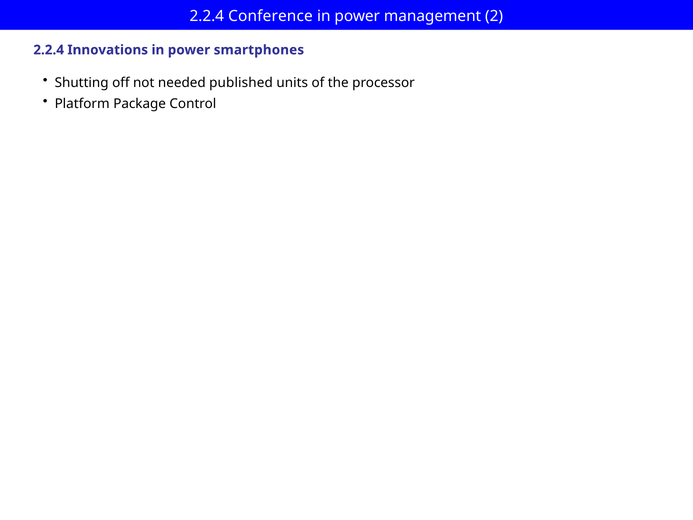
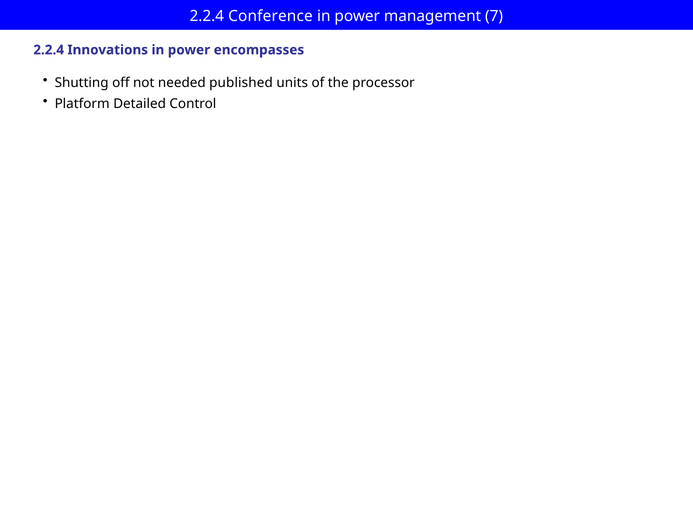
2: 2 -> 7
smartphones: smartphones -> encompasses
Package: Package -> Detailed
